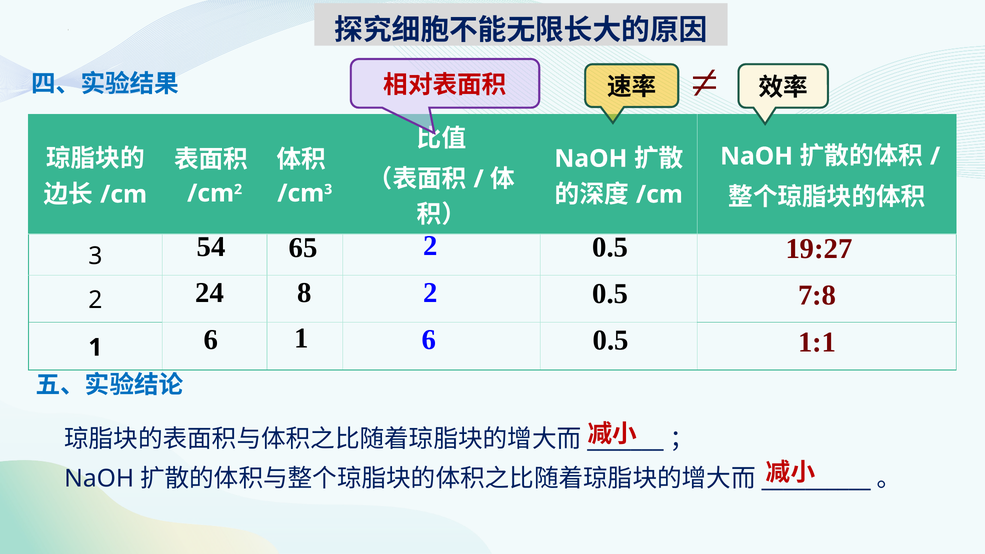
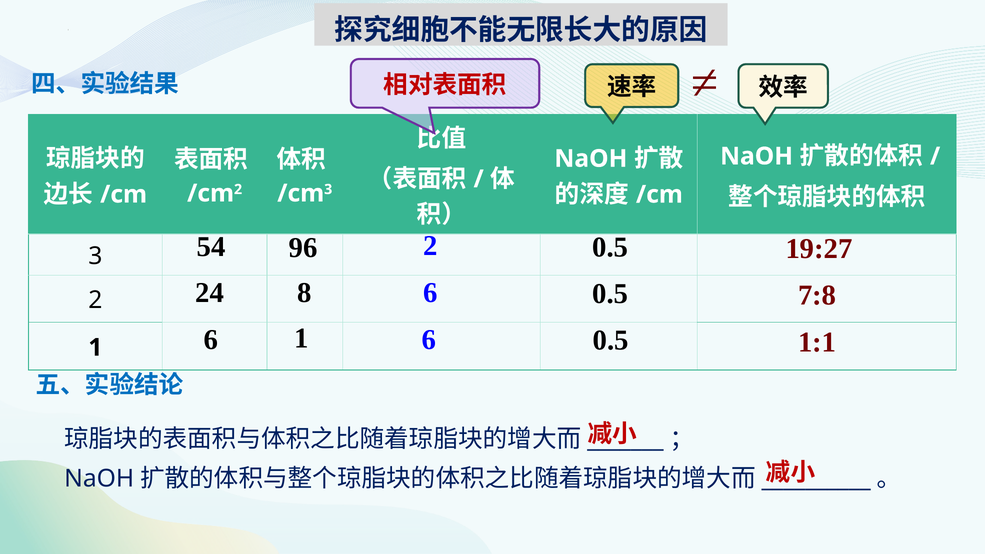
65: 65 -> 96
8 2: 2 -> 6
